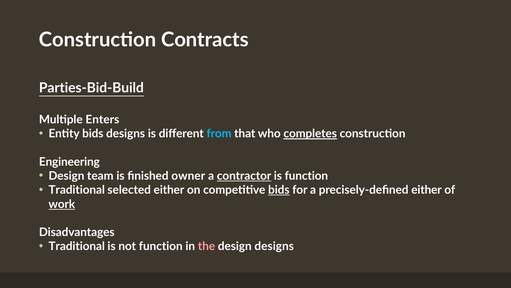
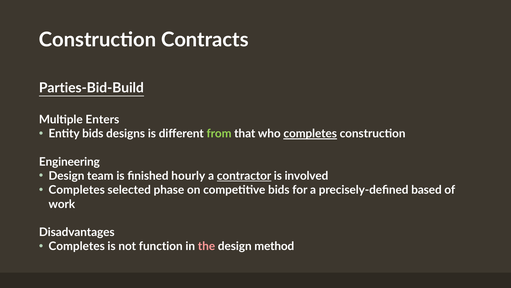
from colour: light blue -> light green
owner: owner -> hourly
is function: function -> involved
Traditional at (77, 190): Traditional -> Completes
selected either: either -> phase
bids at (279, 190) underline: present -> none
precisely-defined either: either -> based
work underline: present -> none
Traditional at (77, 246): Traditional -> Completes
design designs: designs -> method
